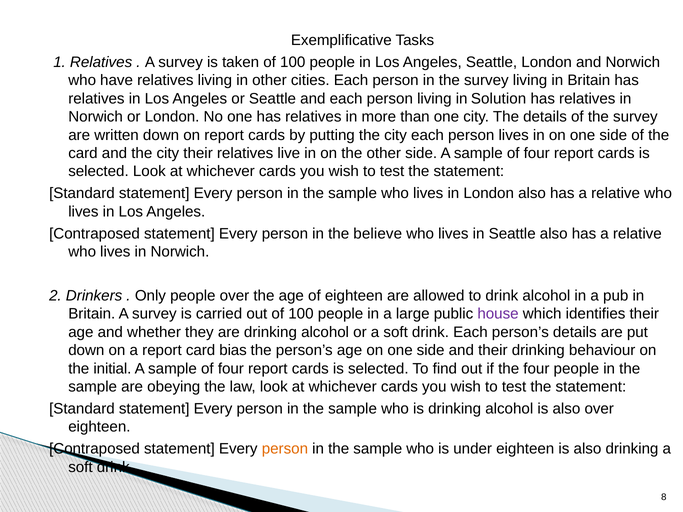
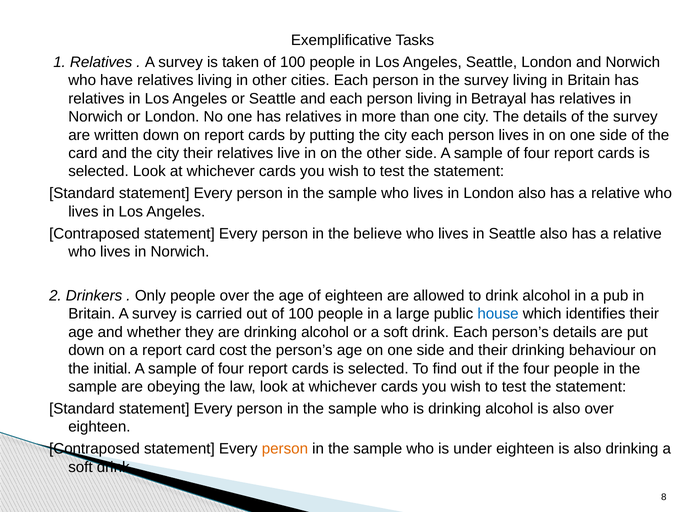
Solution: Solution -> Betrayal
house colour: purple -> blue
bias: bias -> cost
